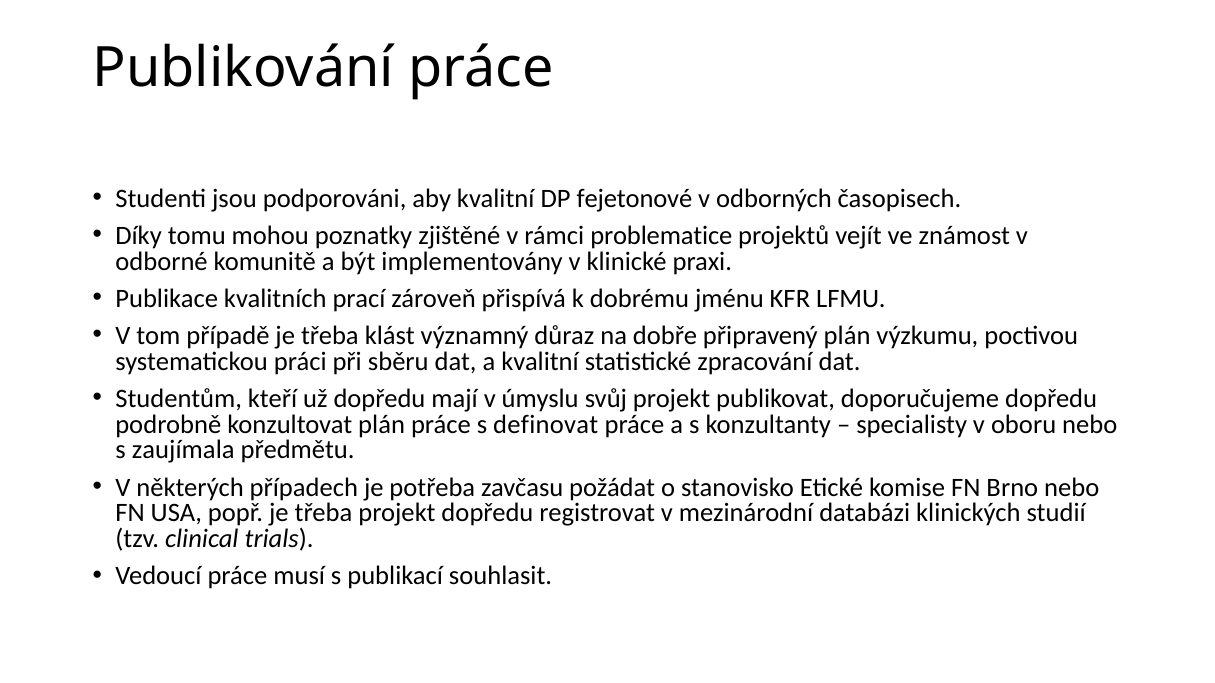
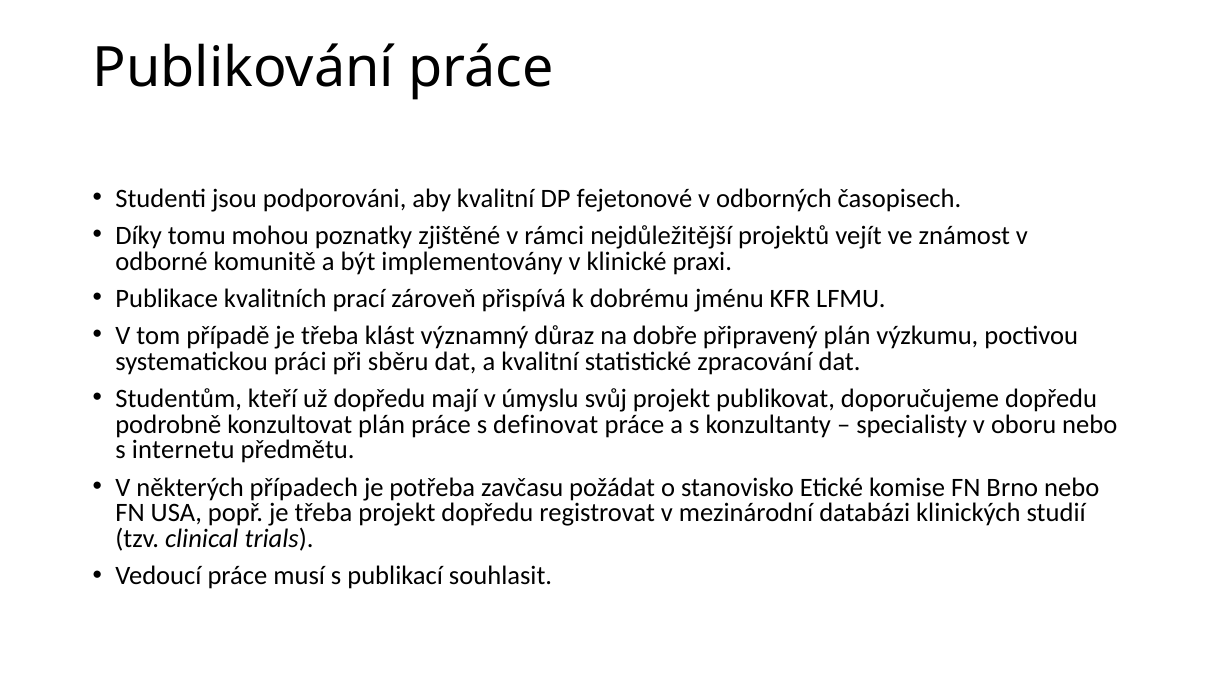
problematice: problematice -> nejdůležitější
zaujímala: zaujímala -> internetu
